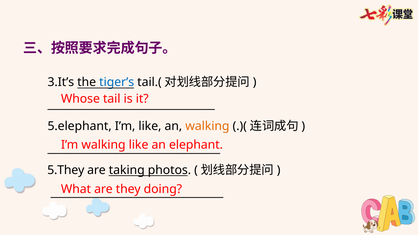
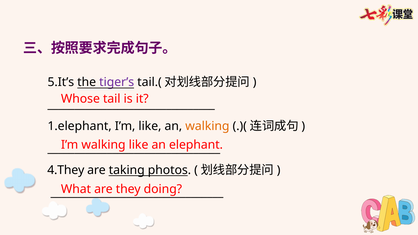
3.It’s: 3.It’s -> 5.It’s
tiger’s colour: blue -> purple
5.elephant: 5.elephant -> 1.elephant
5.They: 5.They -> 4.They
